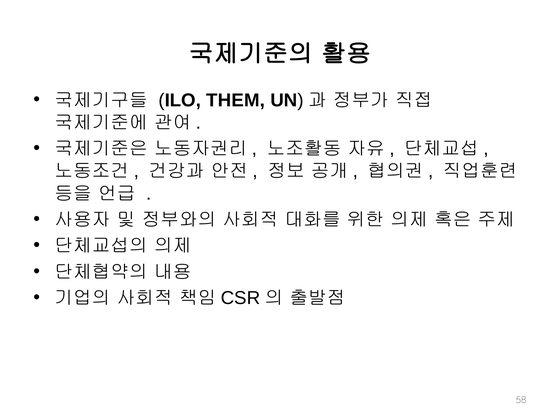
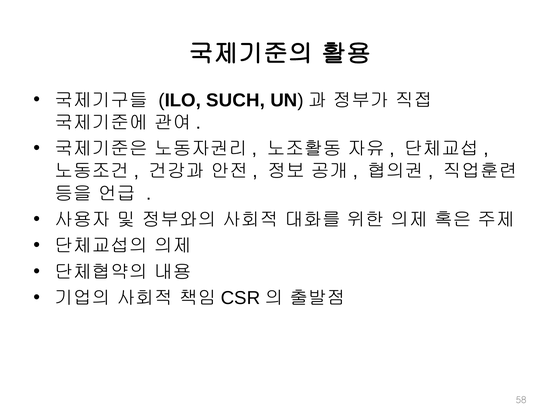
THEM: THEM -> SUCH
